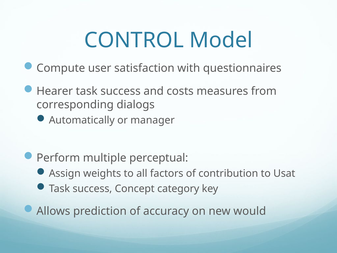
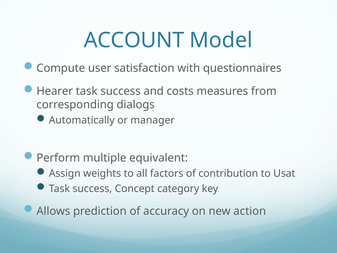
CONTROL: CONTROL -> ACCOUNT
perceptual: perceptual -> equivalent
would: would -> action
